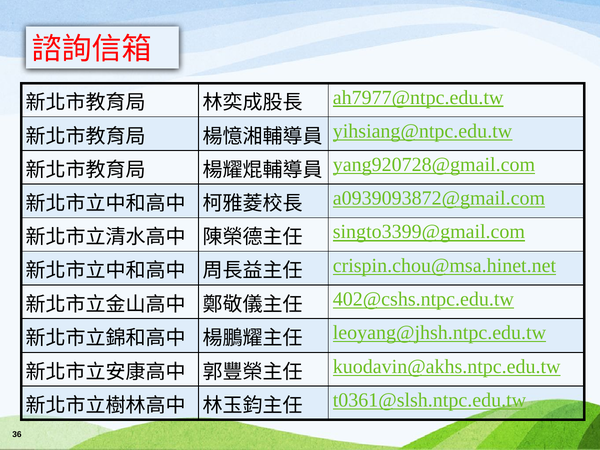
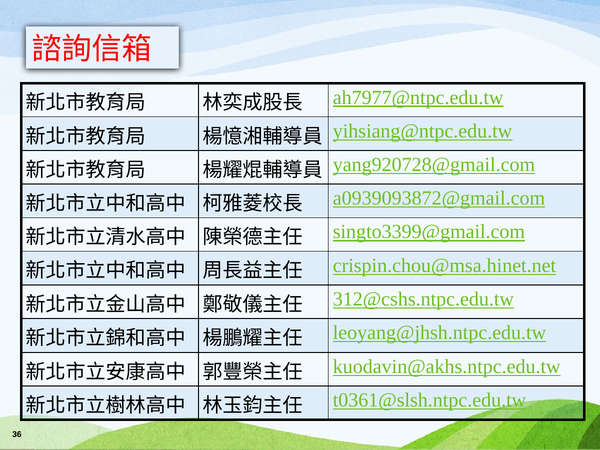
402@cshs.ntpc.edu.tw: 402@cshs.ntpc.edu.tw -> 312@cshs.ntpc.edu.tw
